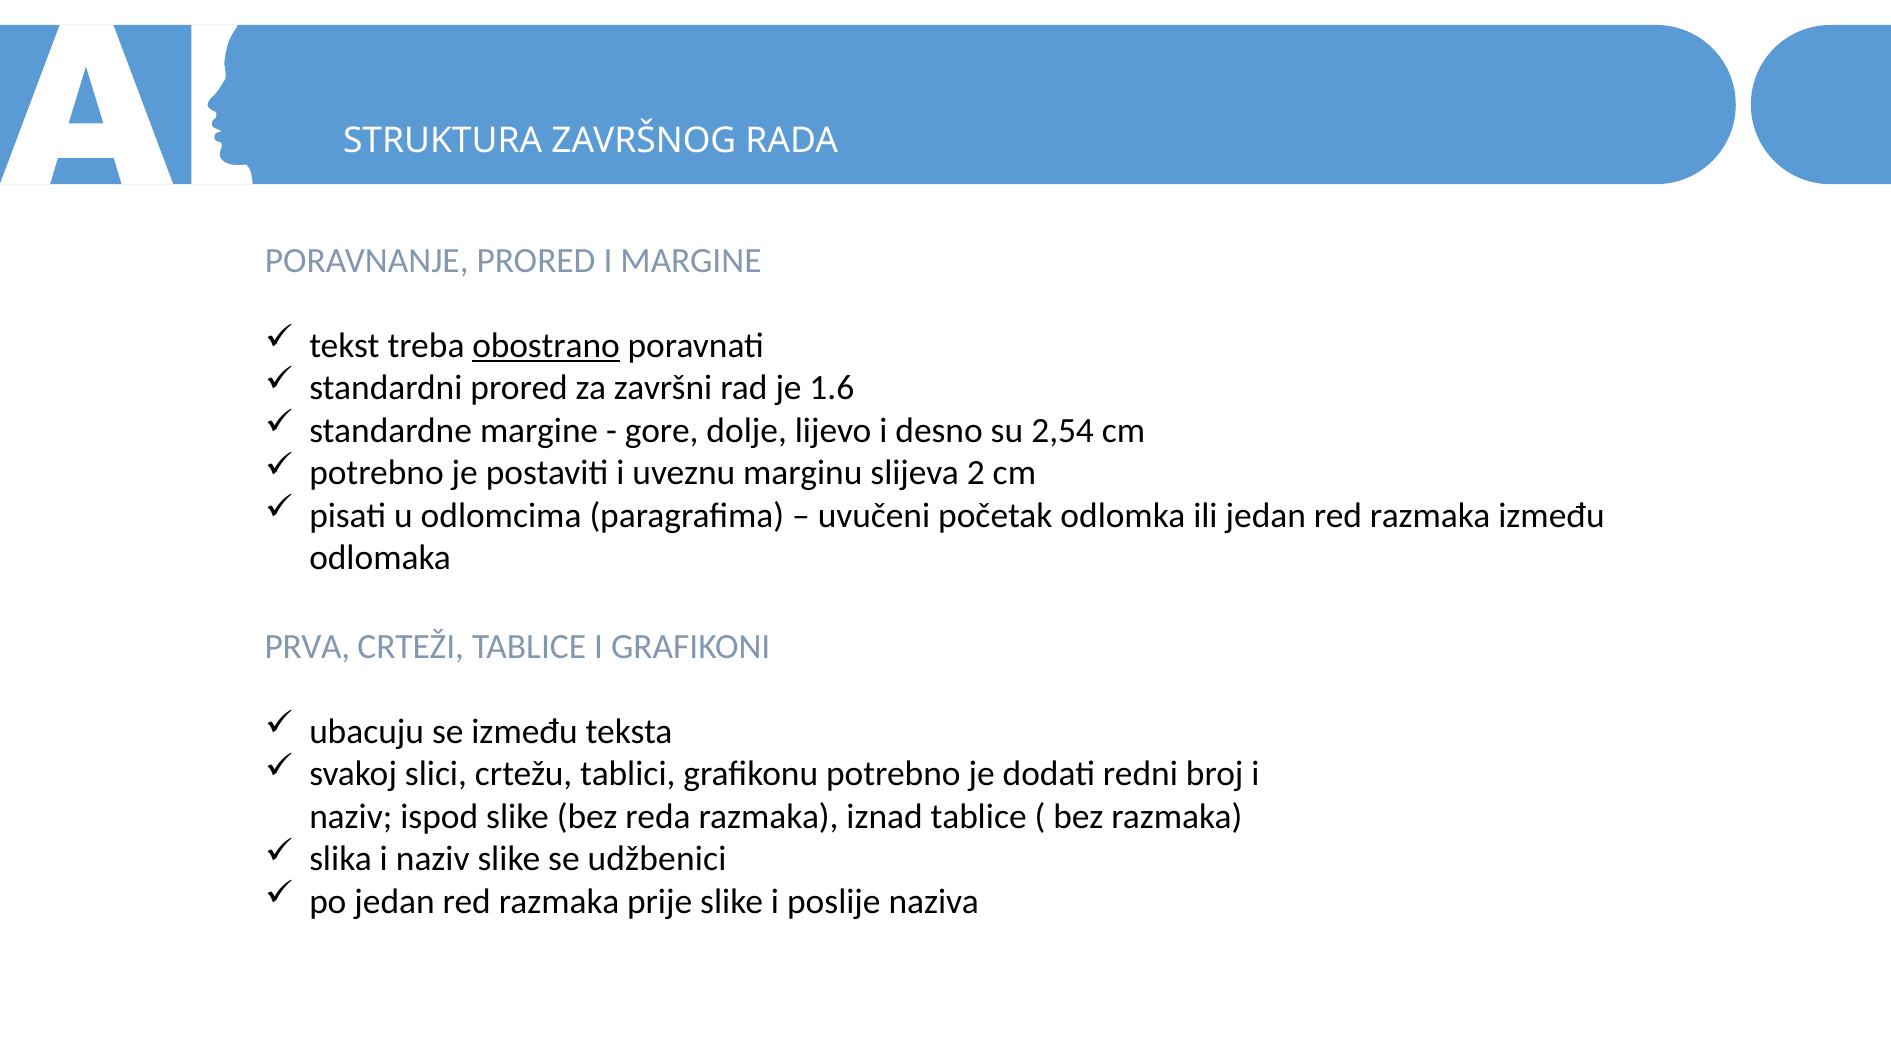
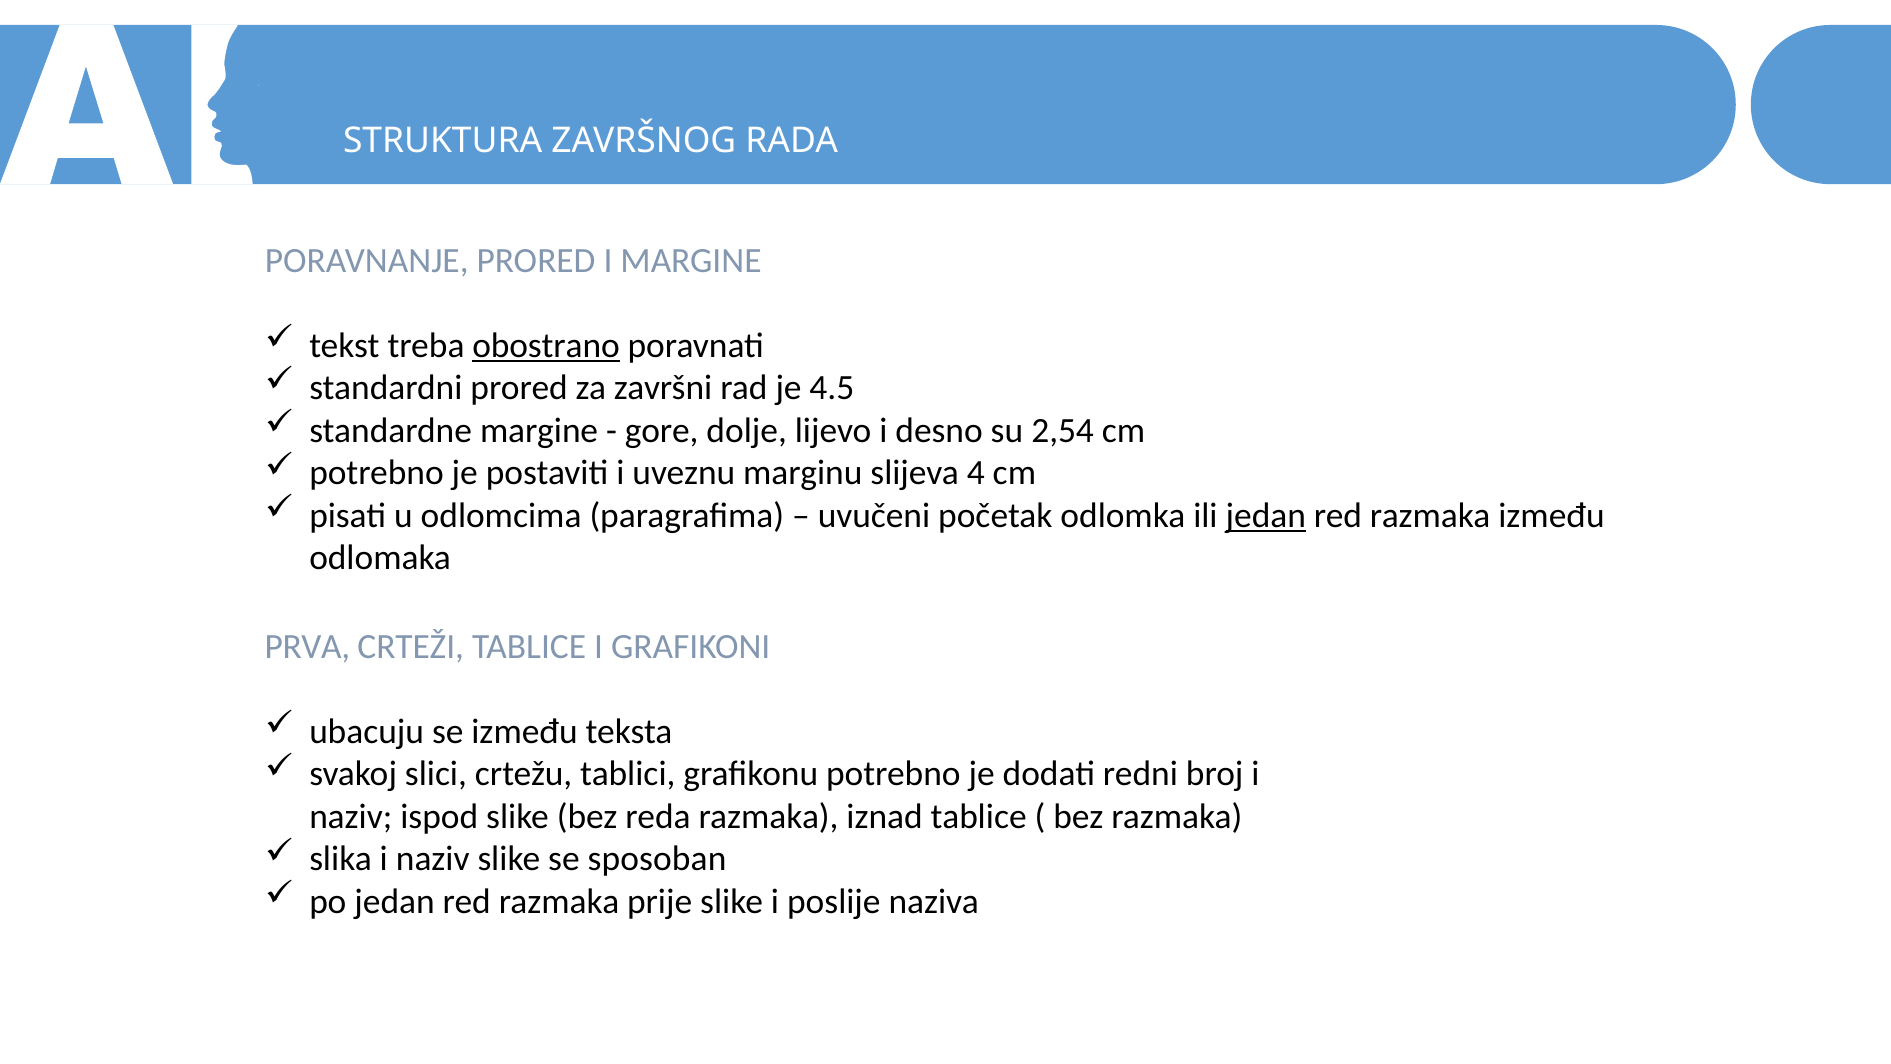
1.6: 1.6 -> 4.5
2: 2 -> 4
jedan at (1266, 516) underline: none -> present
udžbenici: udžbenici -> sposoban
